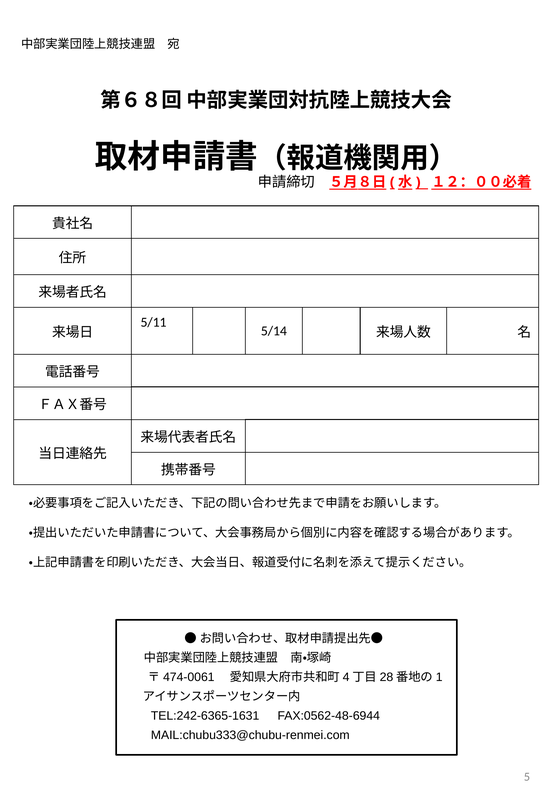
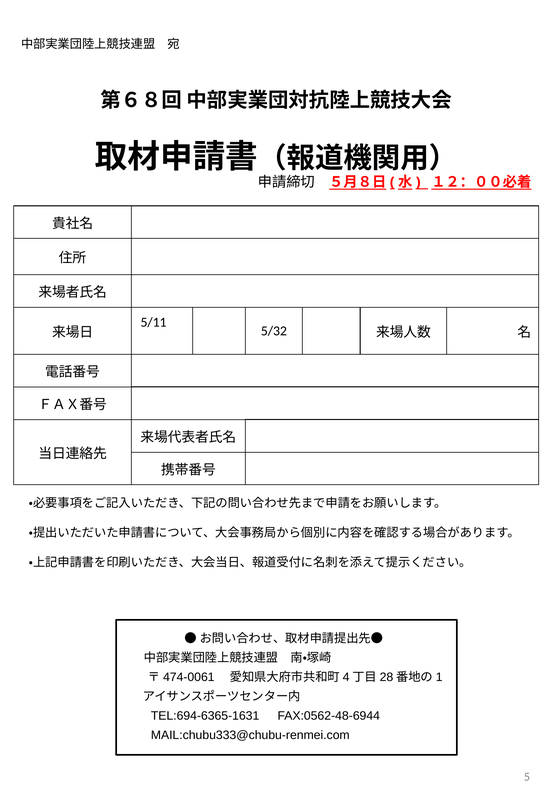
5/14: 5/14 -> 5/32
TEL:242-6365-1631: TEL:242-6365-1631 -> TEL:694-6365-1631
